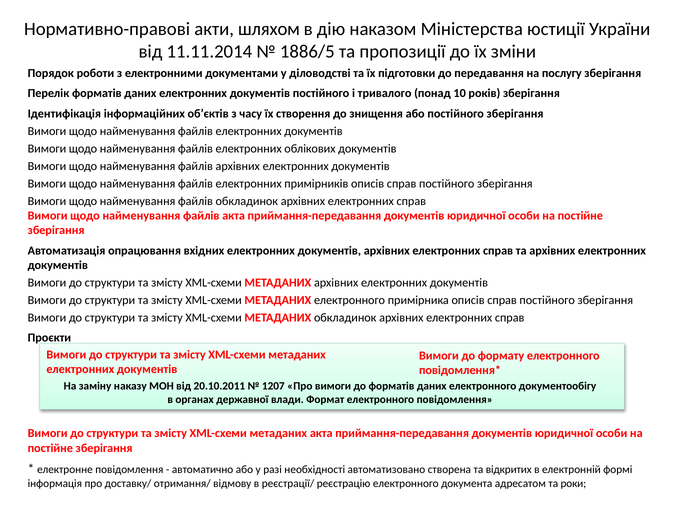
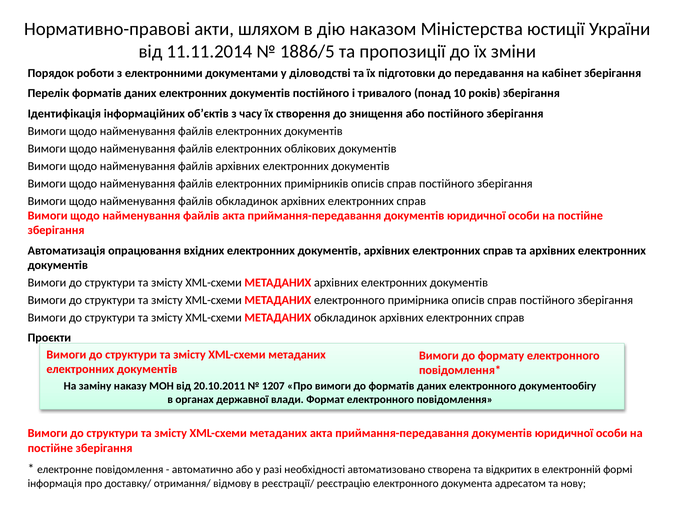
послугу: послугу -> кабінет
роки: роки -> нову
